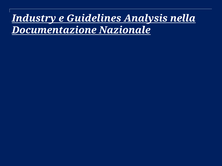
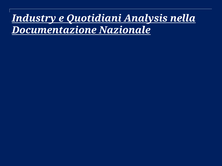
Guidelines: Guidelines -> Quotidiani
